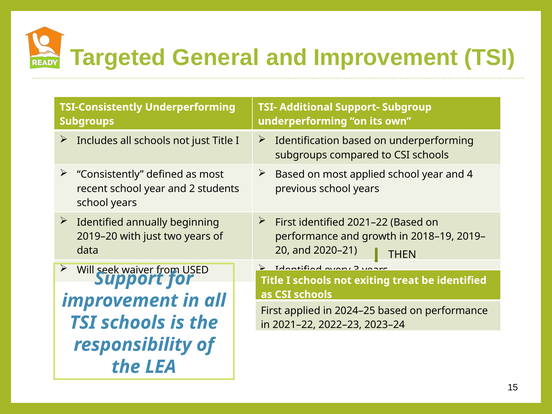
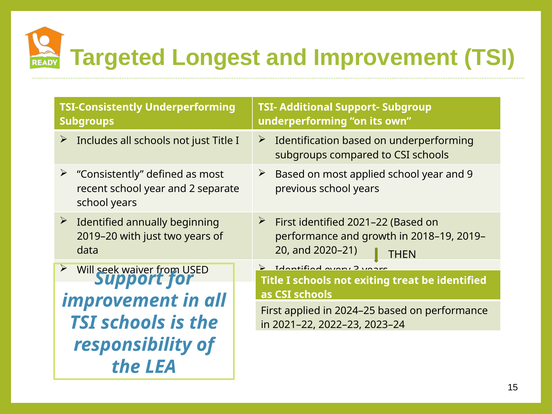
General: General -> Longest
4: 4 -> 9
students: students -> separate
